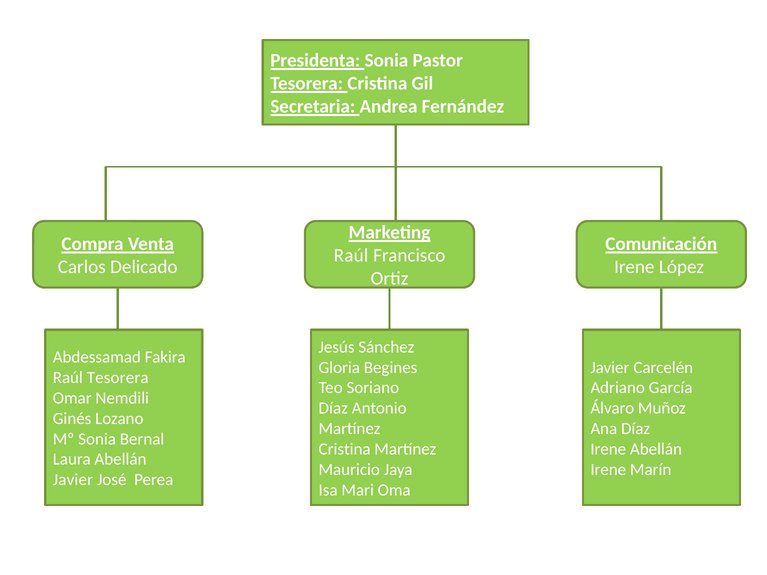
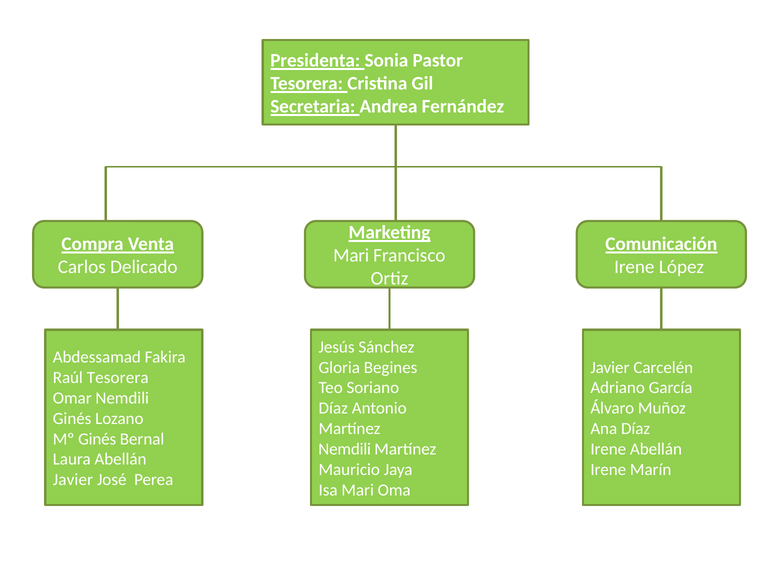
Raúl at (351, 256): Raúl -> Mari
Mº Sonia: Sonia -> Ginés
Cristina at (345, 449): Cristina -> Nemdili
